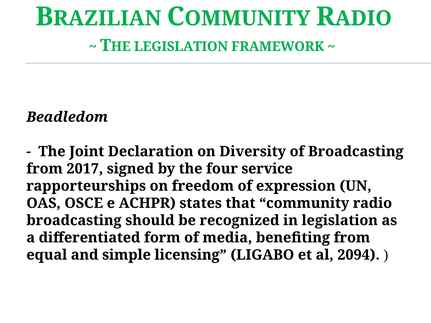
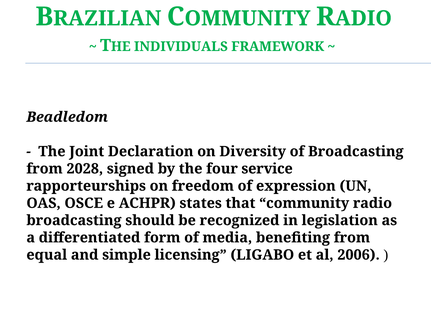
LEGISLATION at (181, 47): LEGISLATION -> INDIVIDUALS
2017: 2017 -> 2028
2094: 2094 -> 2006
